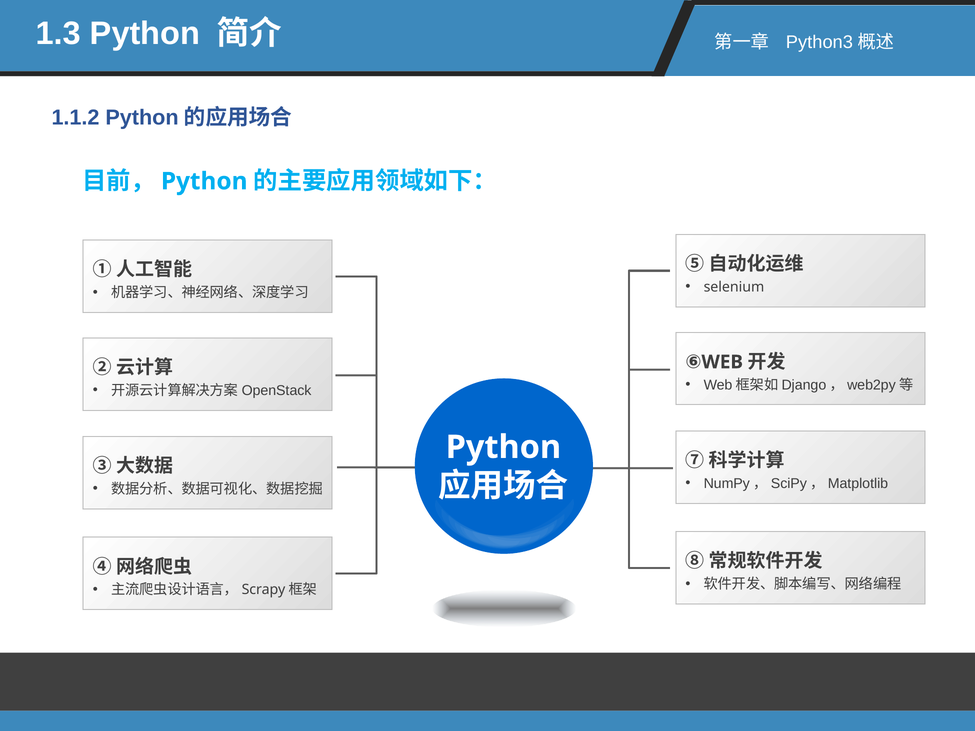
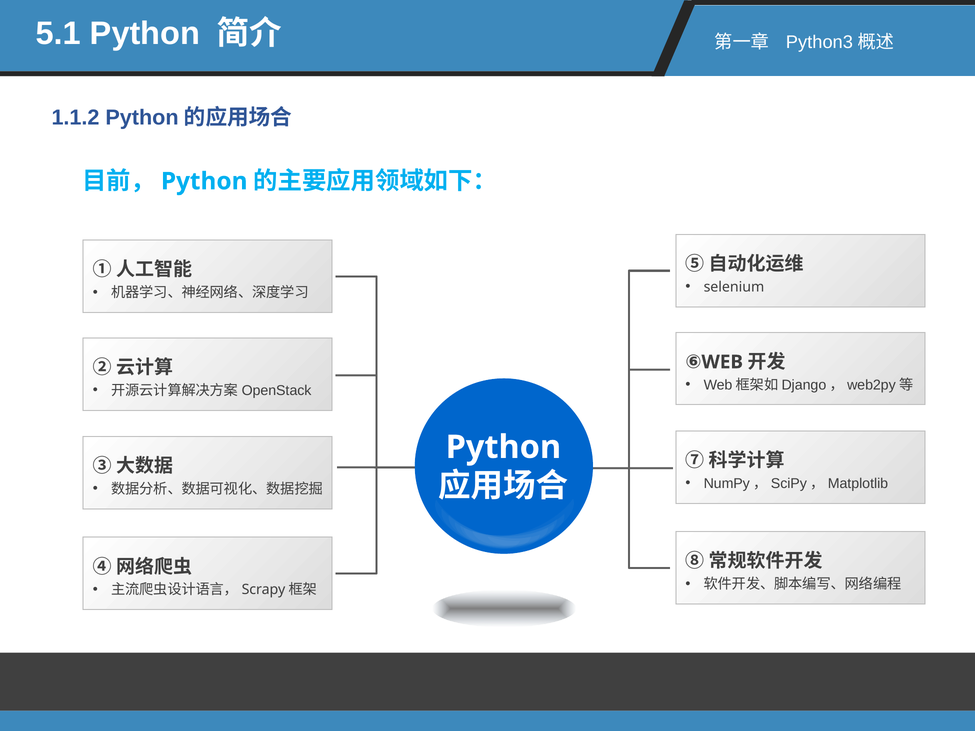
1.3: 1.3 -> 5.1
